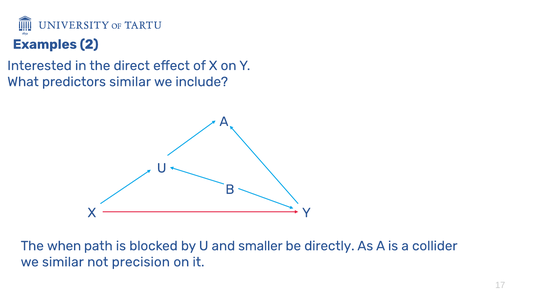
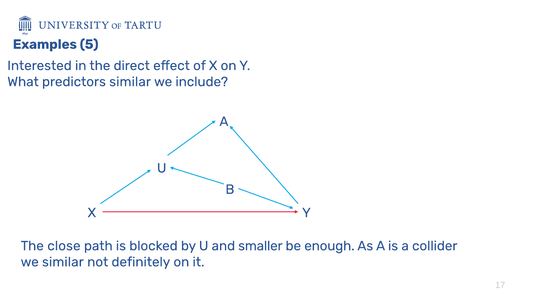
2: 2 -> 5
when: when -> close
directly: directly -> enough
precision: precision -> definitely
